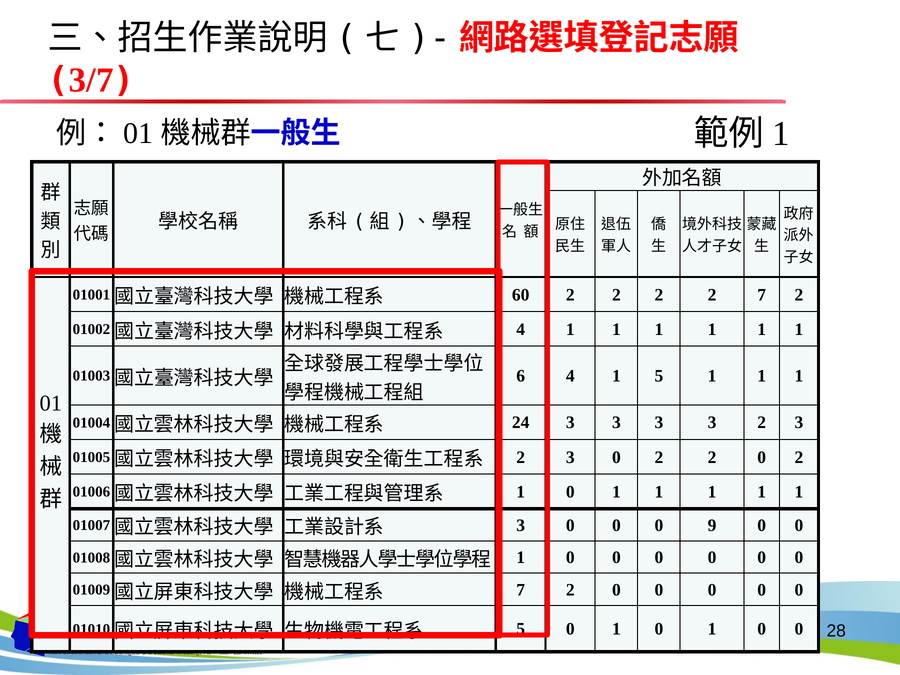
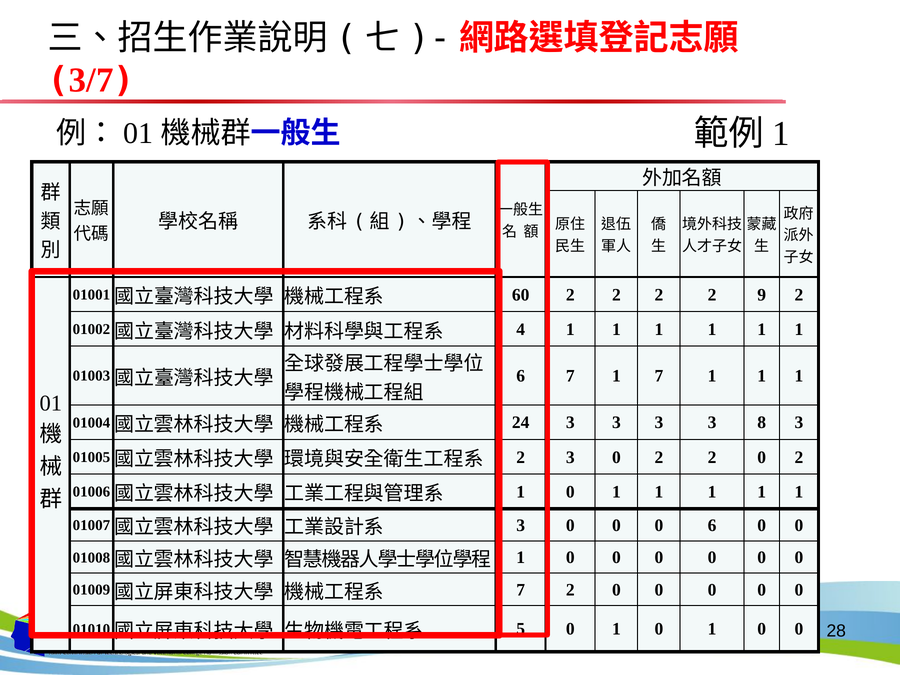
2 7: 7 -> 9
6 4: 4 -> 7
1 5: 5 -> 7
3 2: 2 -> 8
0 9: 9 -> 6
